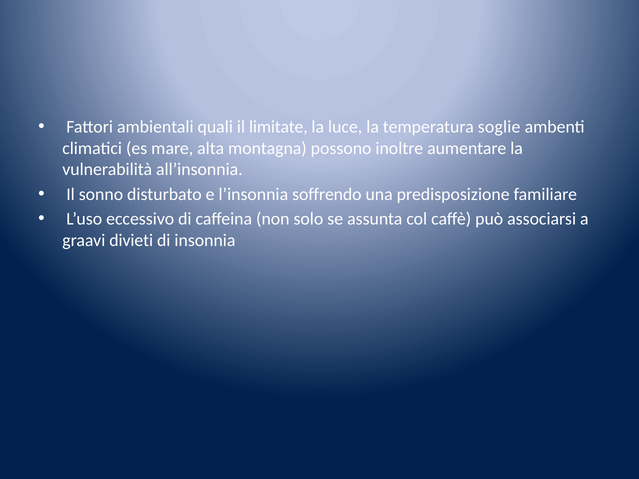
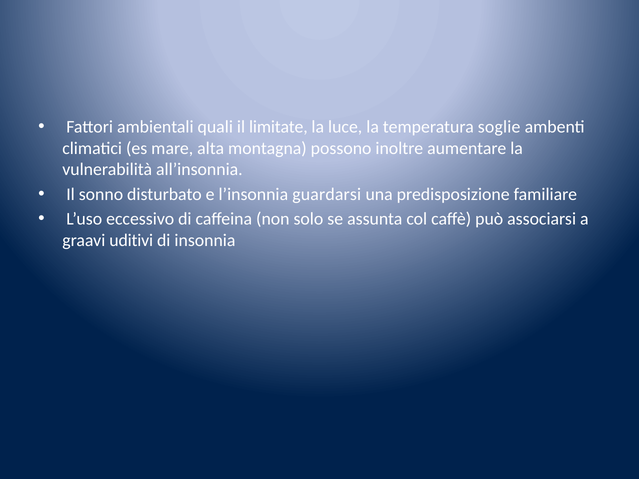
soffrendo: soffrendo -> guardarsi
divieti: divieti -> uditivi
